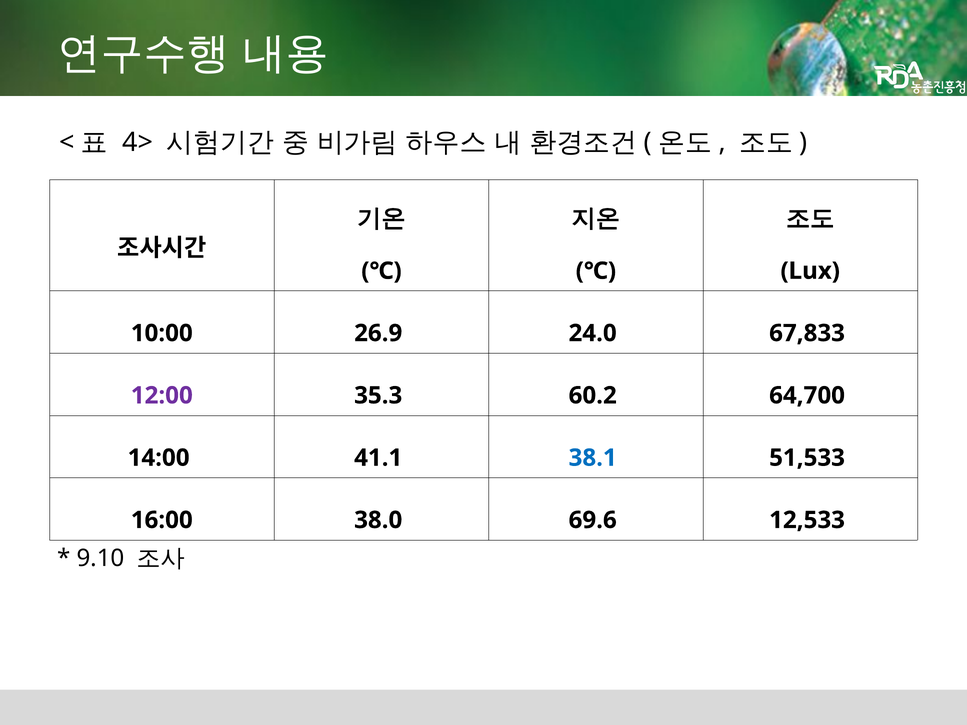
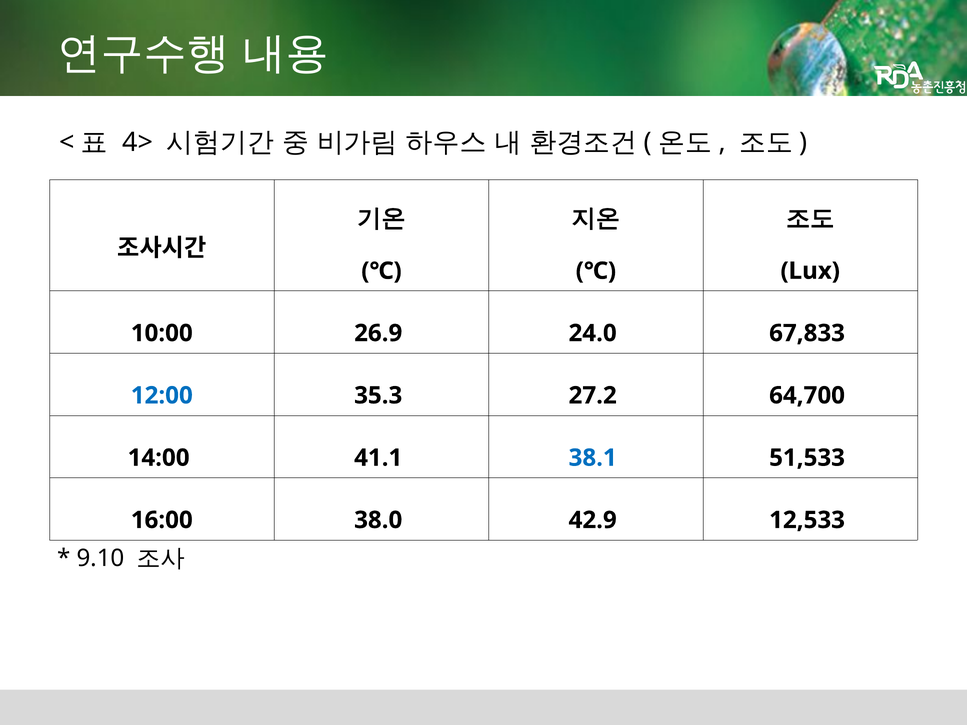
12:00 colour: purple -> blue
60.2: 60.2 -> 27.2
69.6: 69.6 -> 42.9
